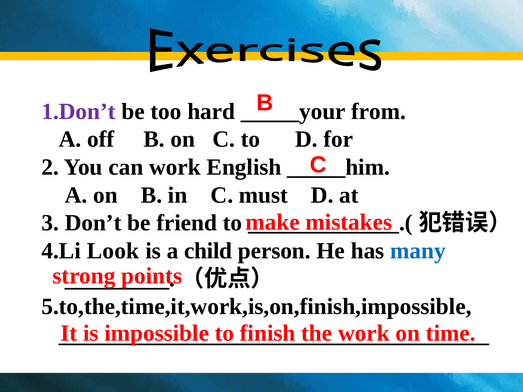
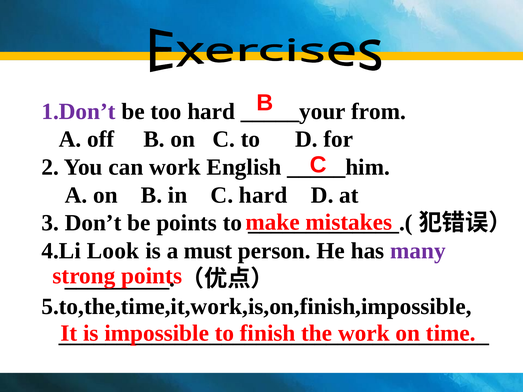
C must: must -> hard
be friend: friend -> points
child: child -> must
many colour: blue -> purple
